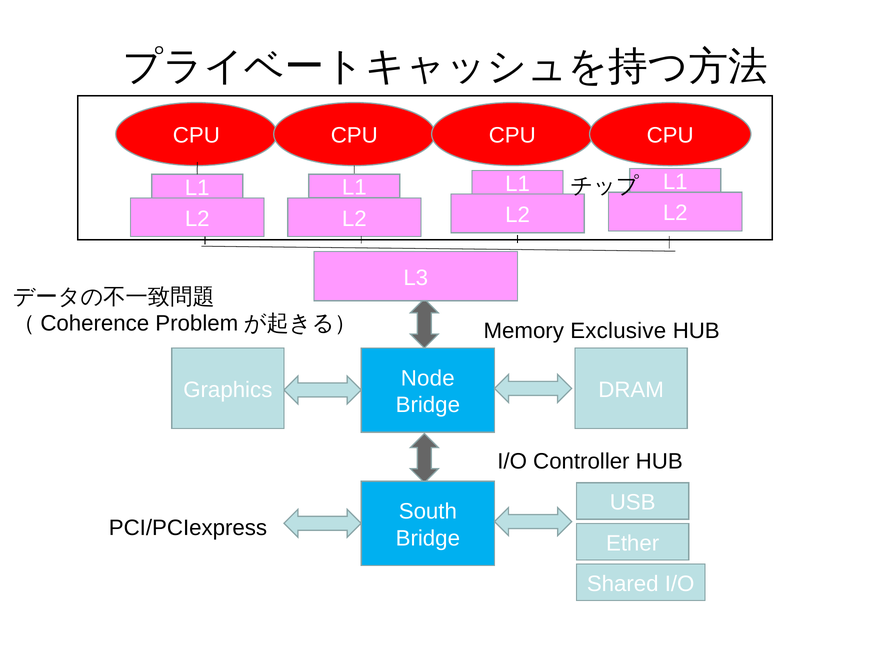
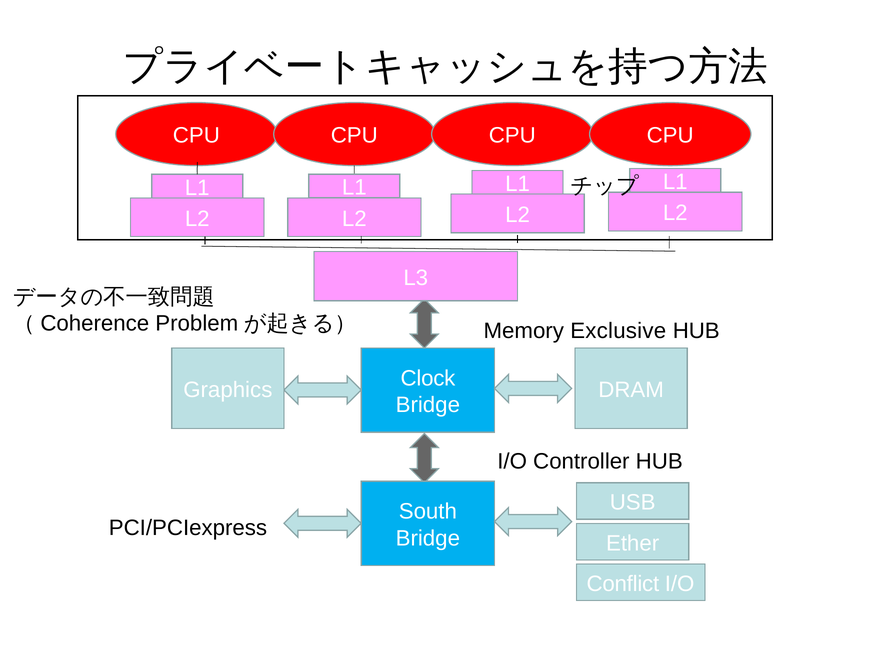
Node: Node -> Clock
Shared: Shared -> Conflict
